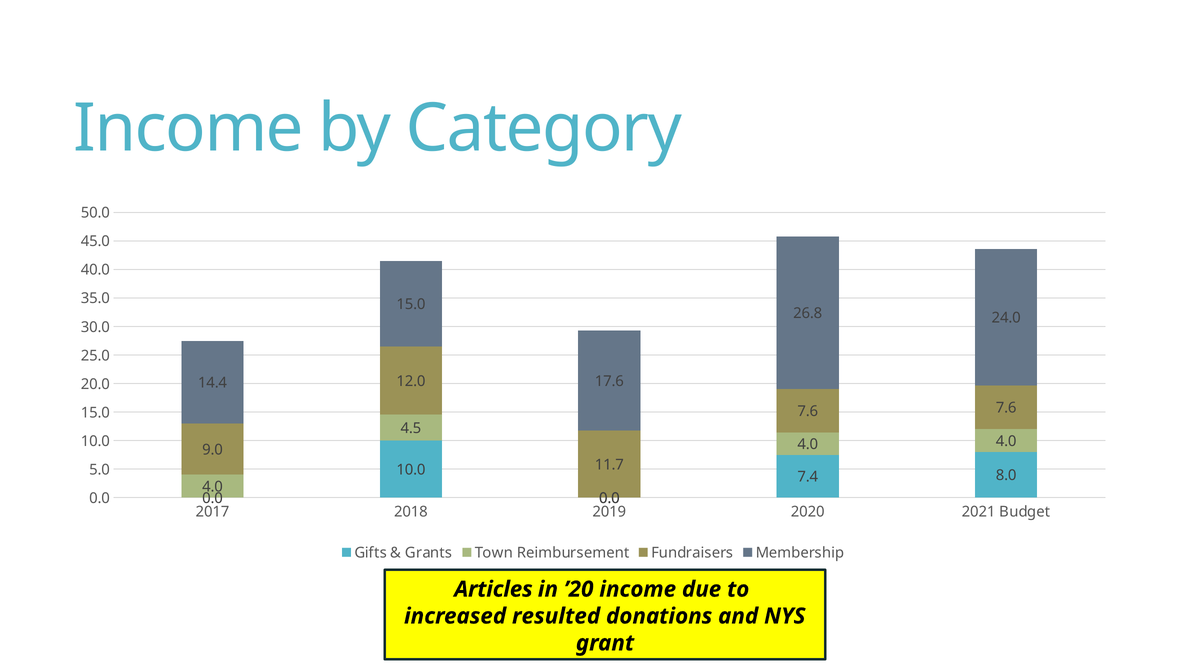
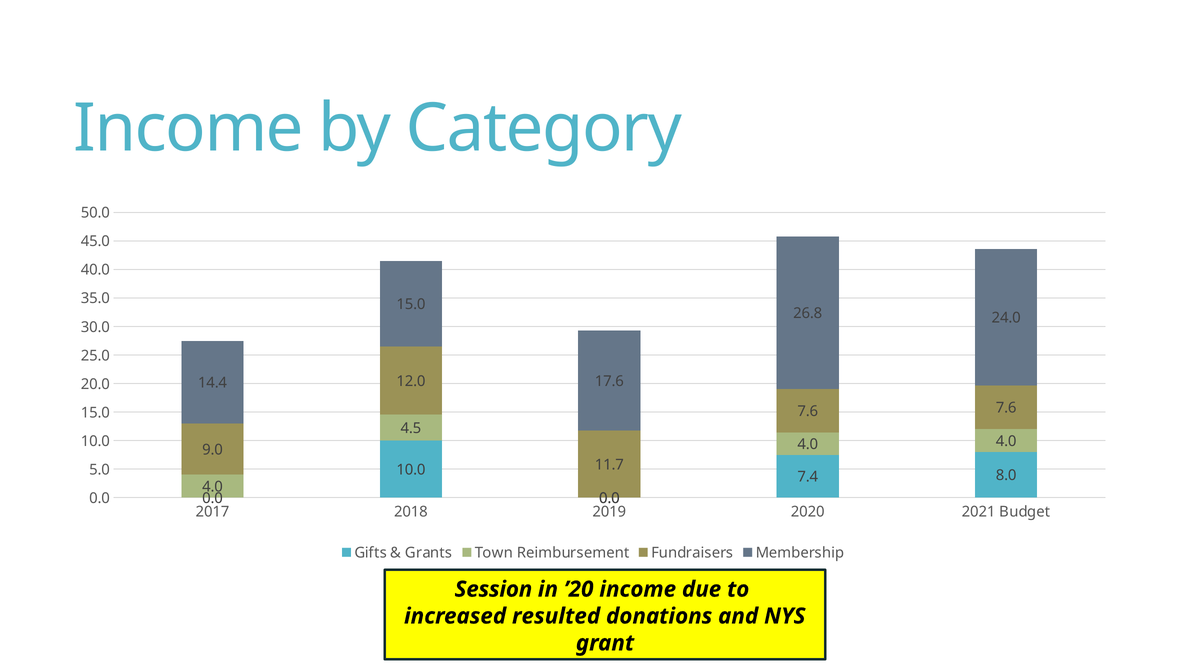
Articles: Articles -> Session
